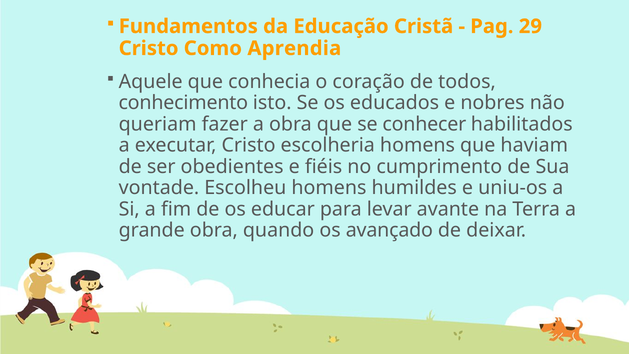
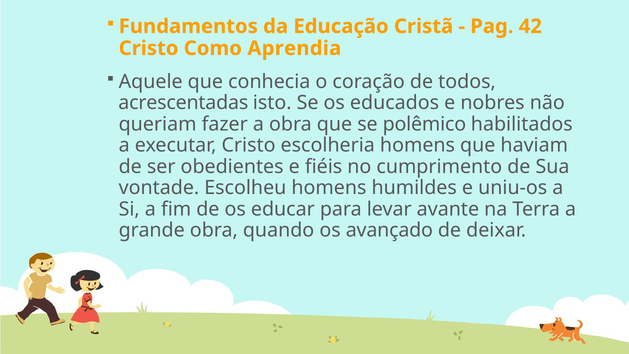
29: 29 -> 42
conhecimento: conhecimento -> acrescentadas
conhecer: conhecer -> polêmico
